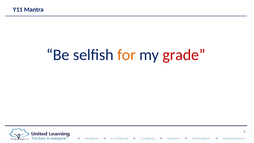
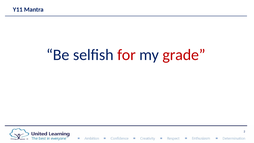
for colour: orange -> red
